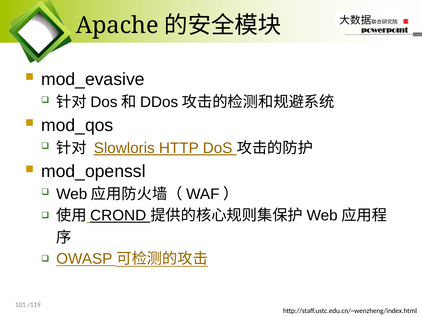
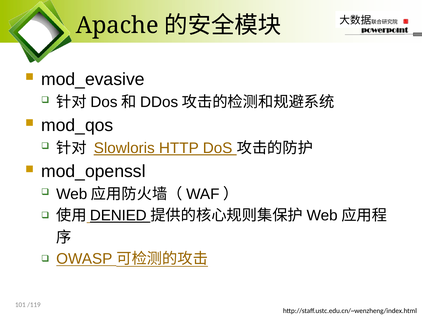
CROND: CROND -> DENIED
